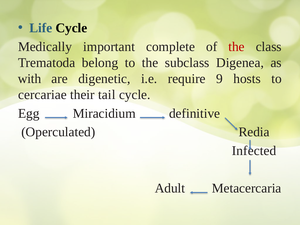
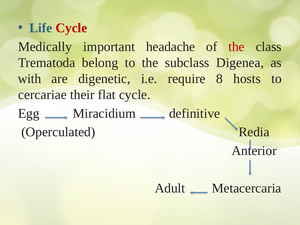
Cycle at (71, 28) colour: black -> red
complete: complete -> headache
9: 9 -> 8
tail: tail -> flat
Infected: Infected -> Anterior
